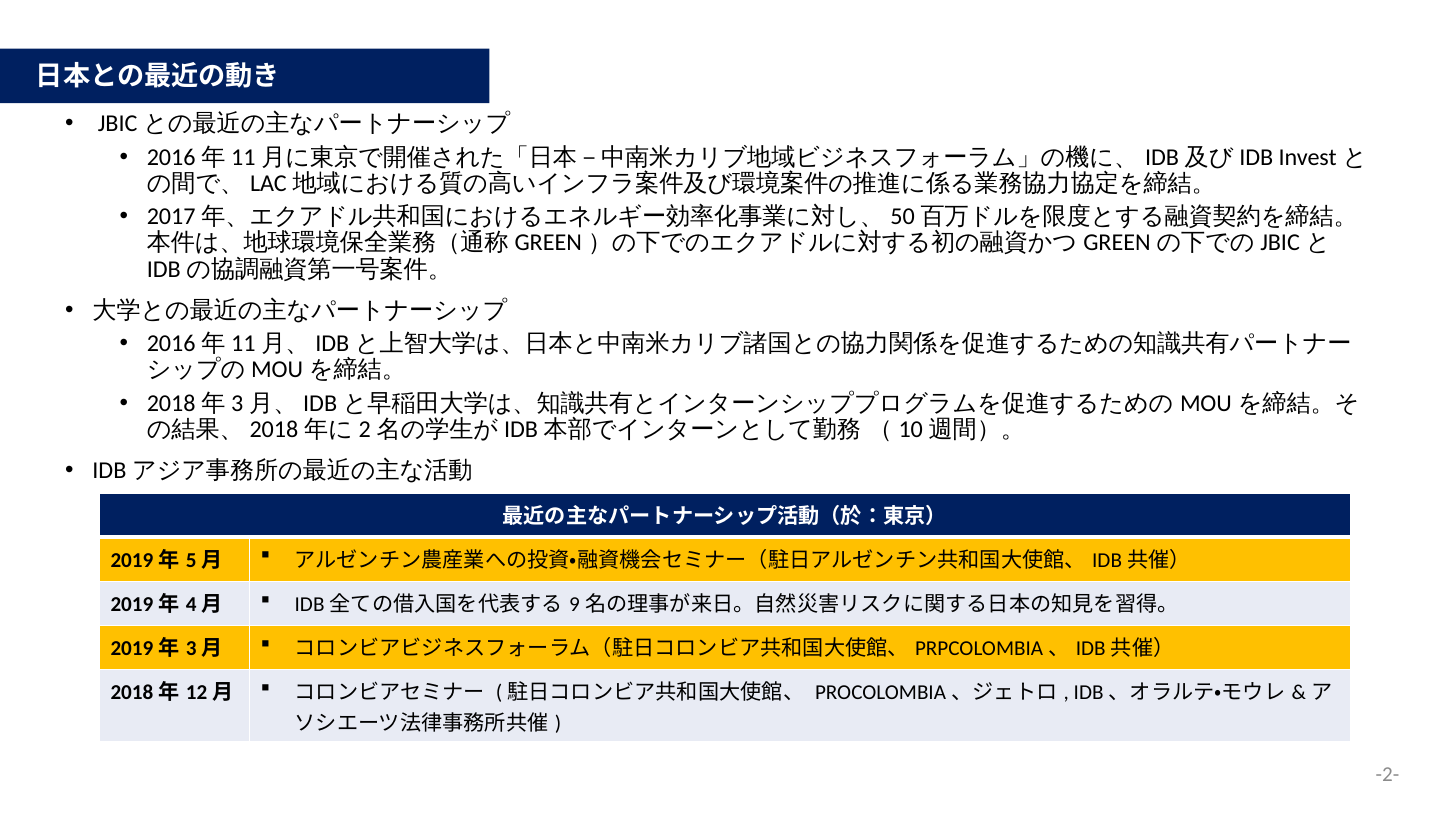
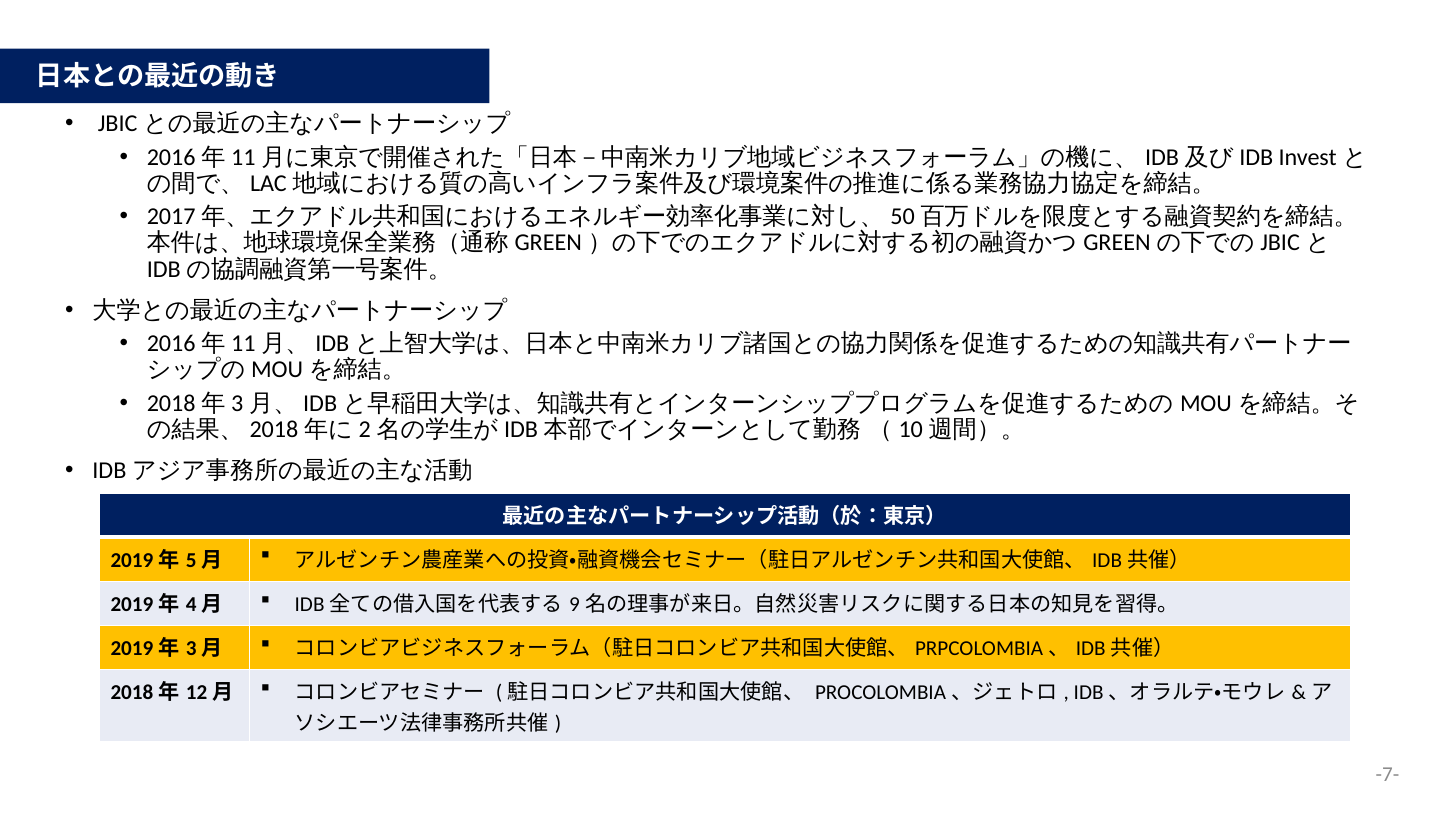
-2-: -2- -> -7-
